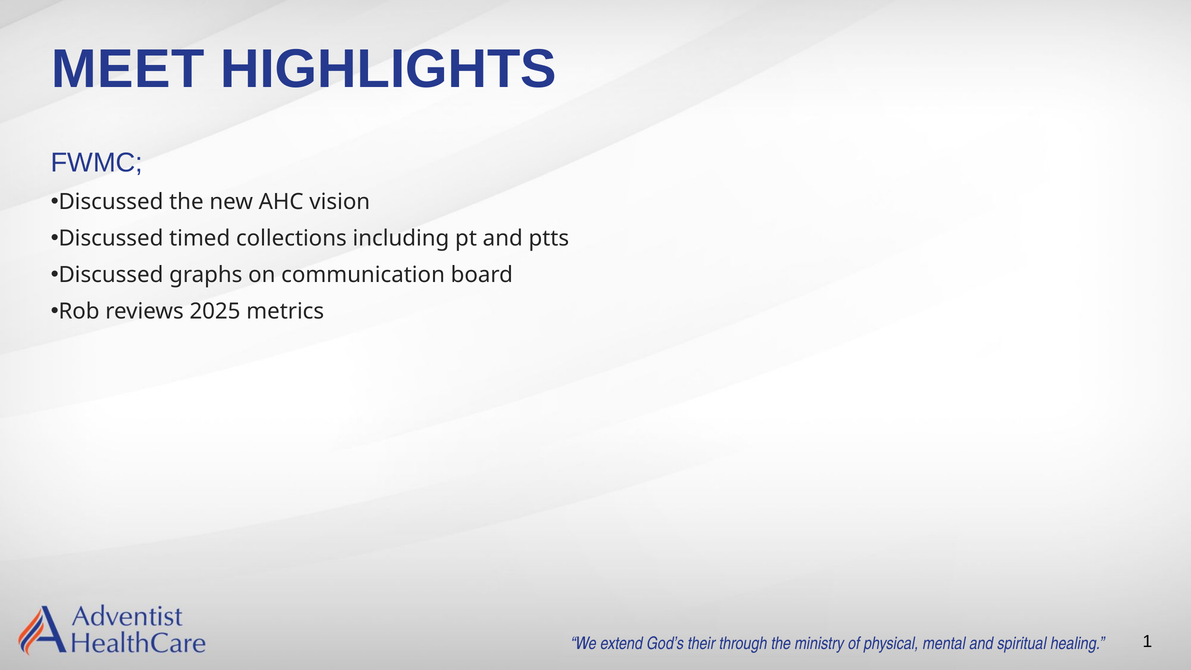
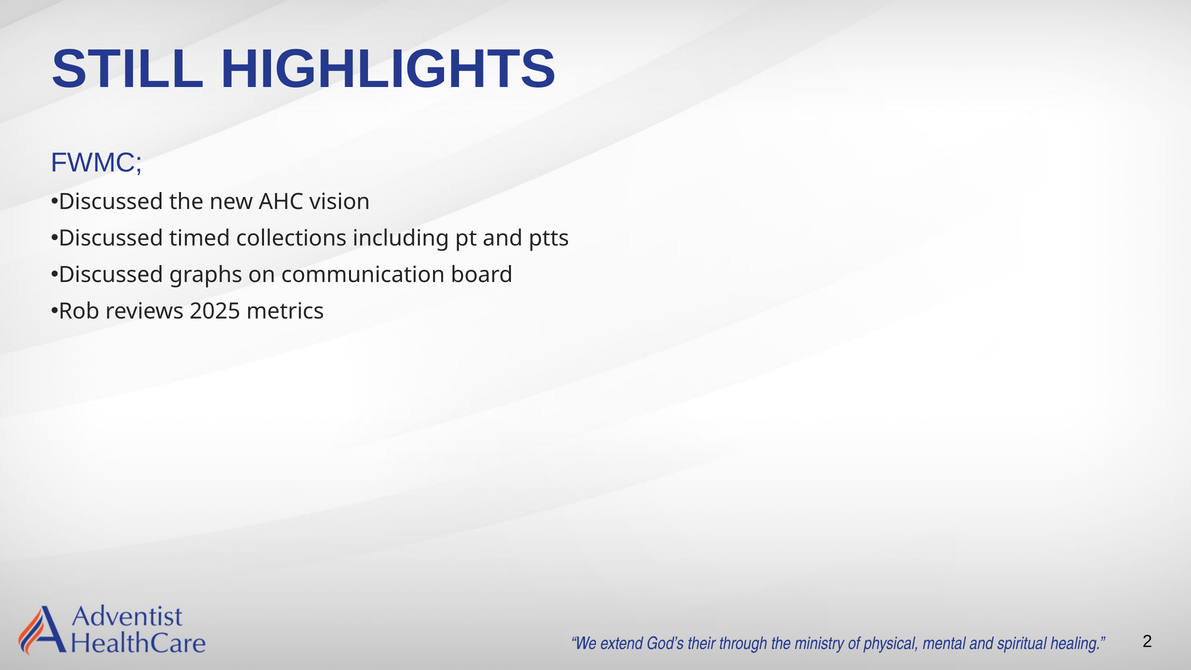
MEET: MEET -> STILL
1: 1 -> 2
